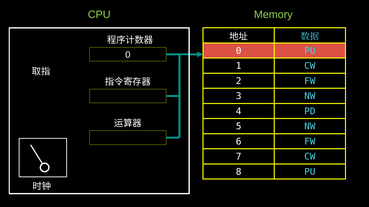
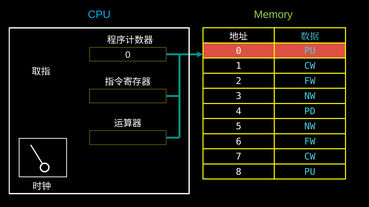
CPU colour: light green -> light blue
